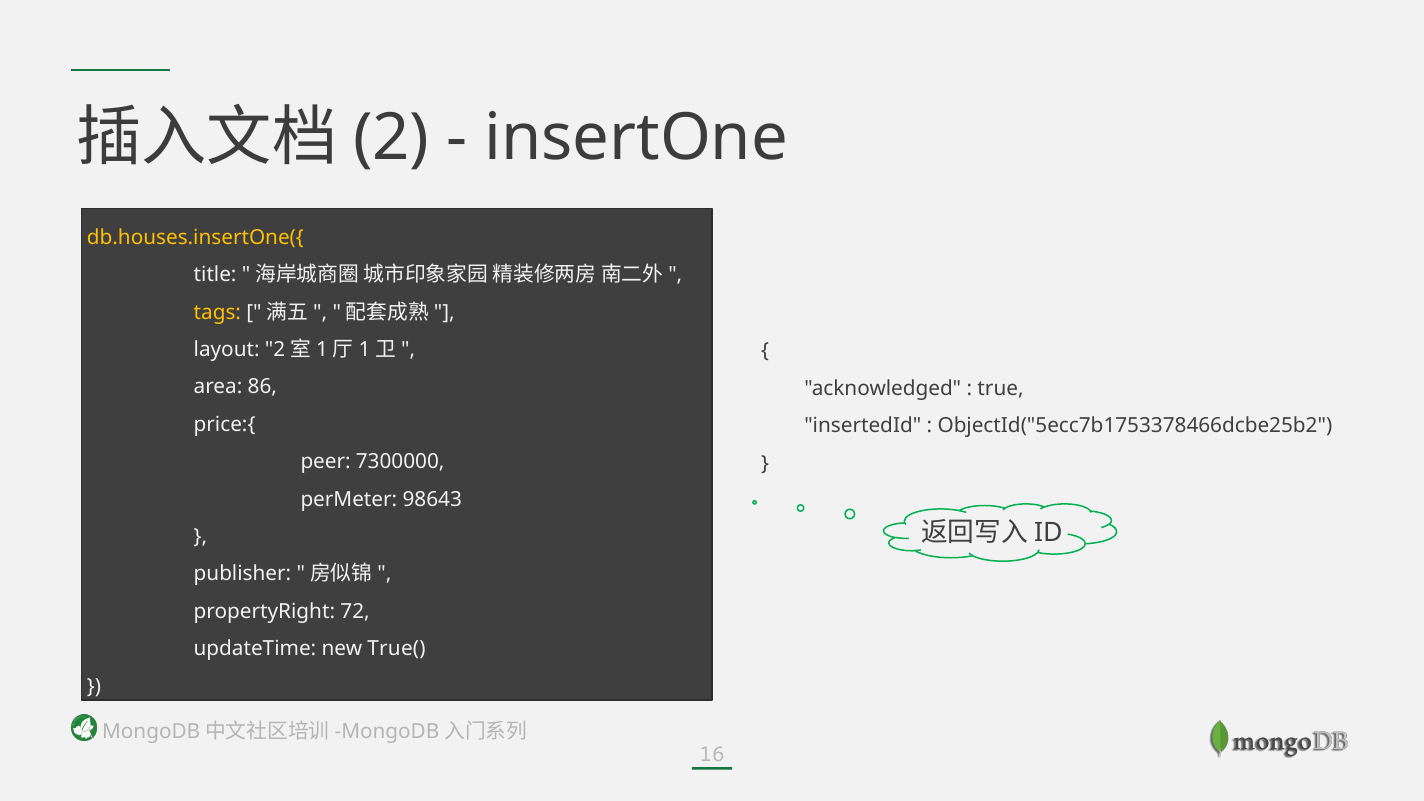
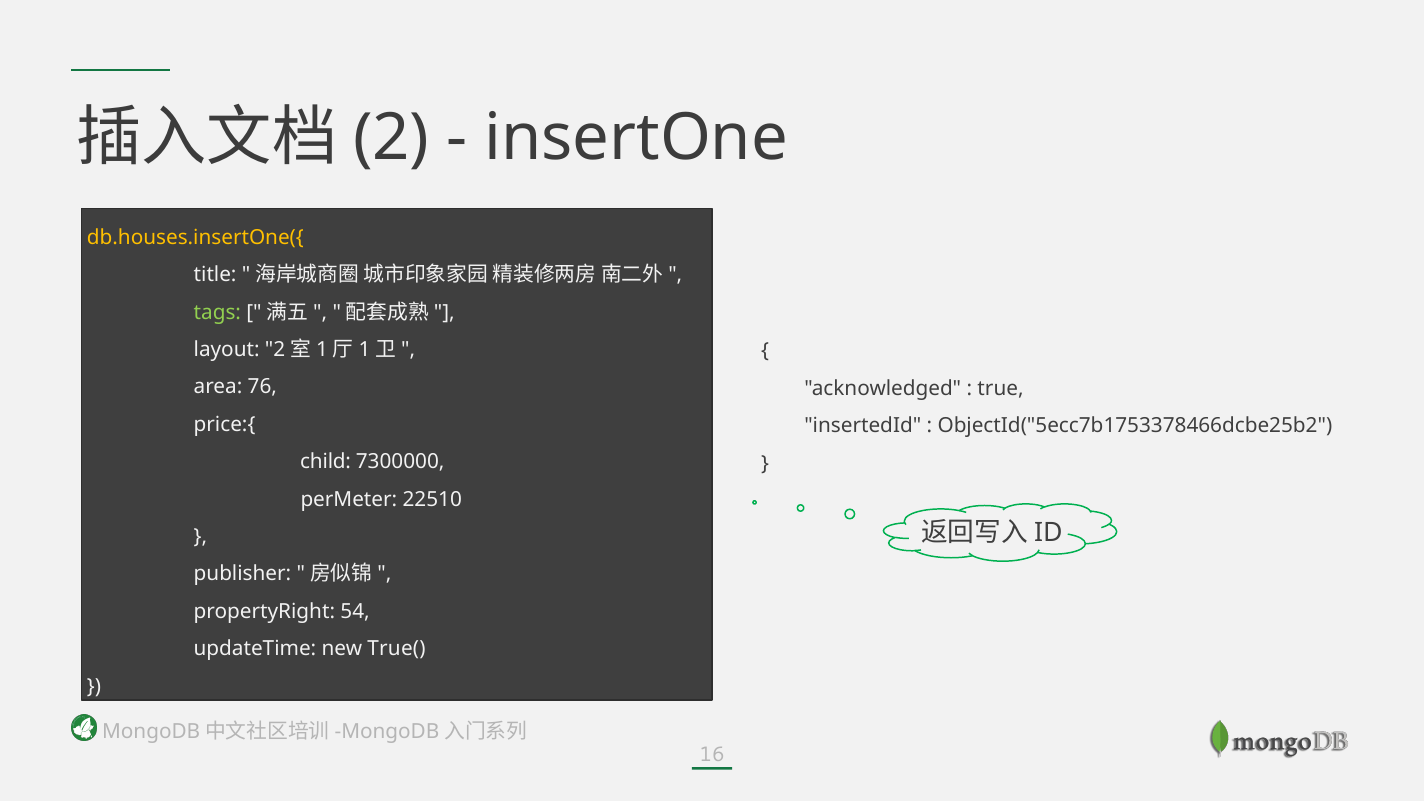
tags colour: yellow -> light green
86: 86 -> 76
peer: peer -> child
98643: 98643 -> 22510
72: 72 -> 54
